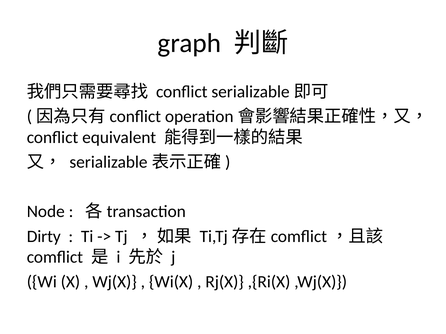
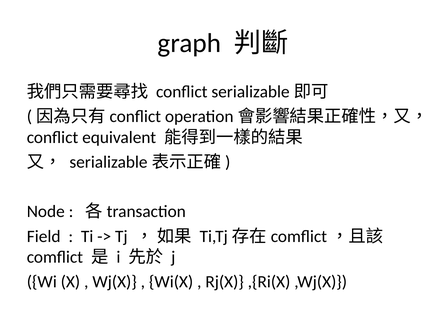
Dirty: Dirty -> Field
